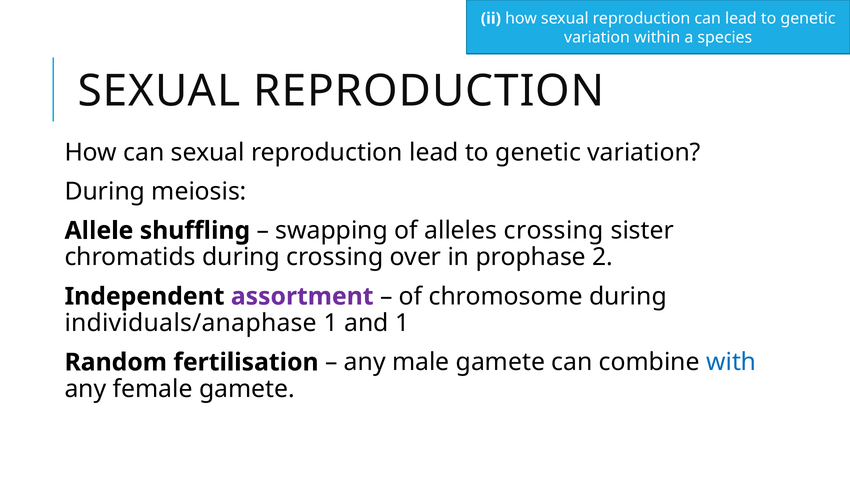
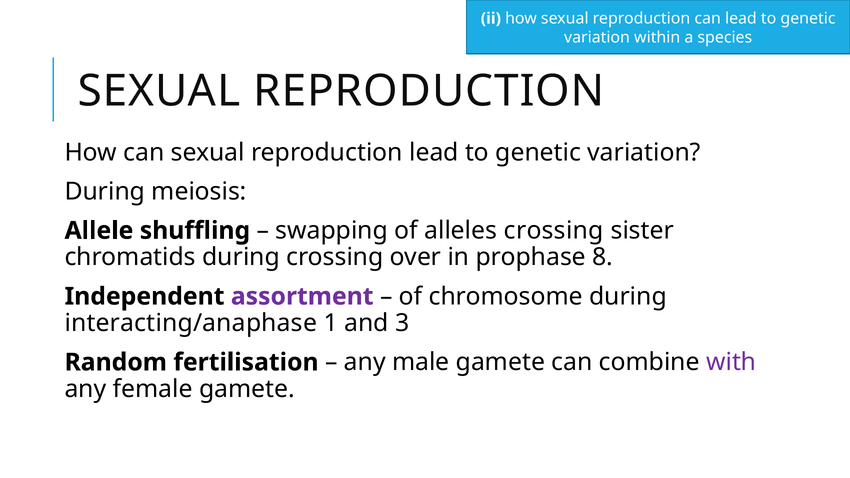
2: 2 -> 8
individuals/anaphase: individuals/anaphase -> interacting/anaphase
and 1: 1 -> 3
with colour: blue -> purple
